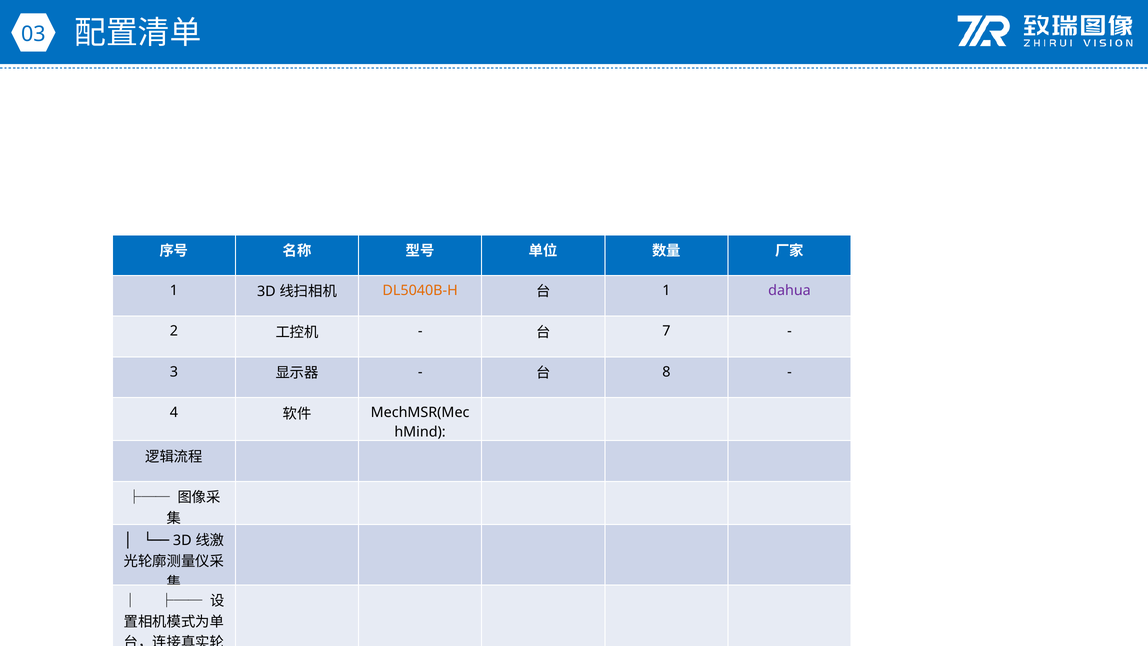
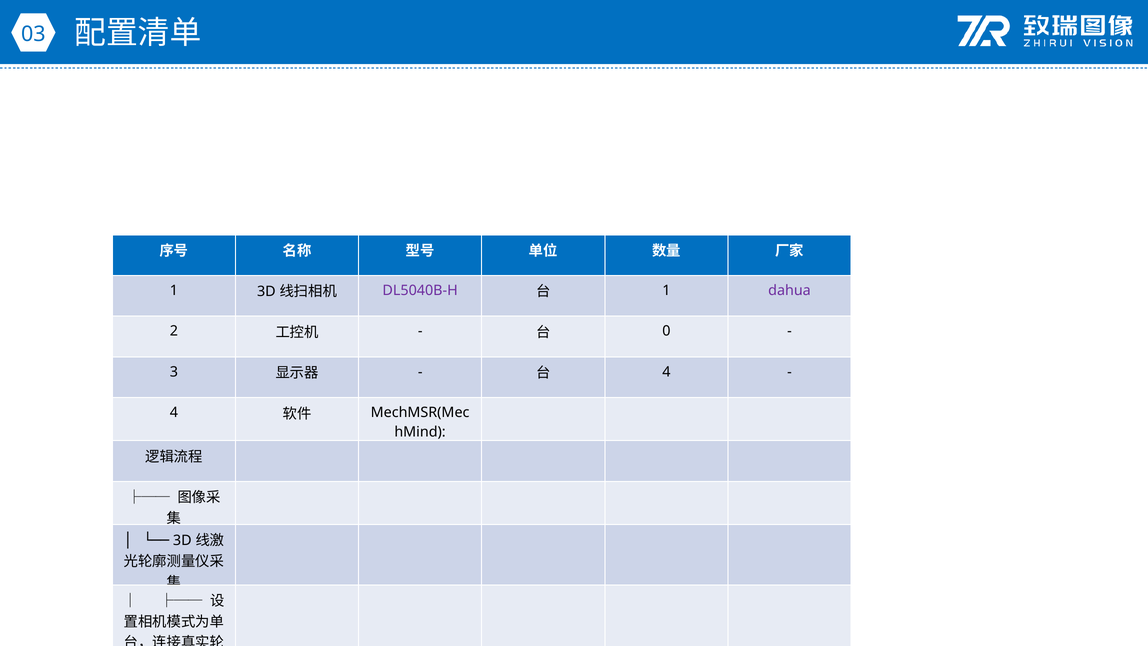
DL5040B-H colour: orange -> purple
7: 7 -> 0
8 at (666, 372): 8 -> 4
